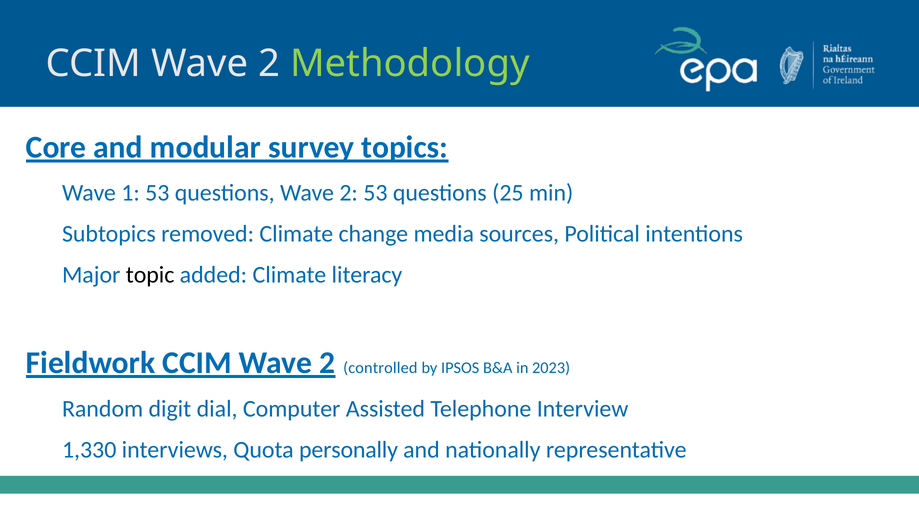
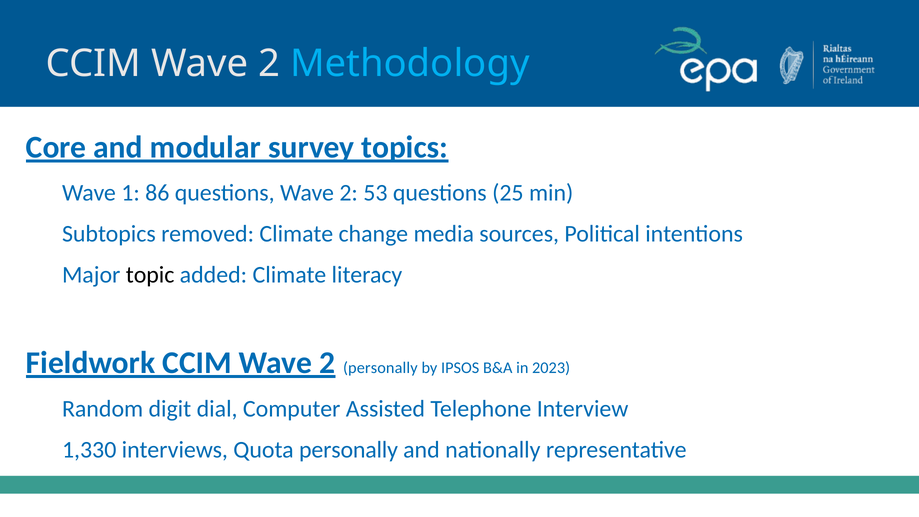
Methodology colour: light green -> light blue
1 53: 53 -> 86
controlled at (380, 368): controlled -> personally
